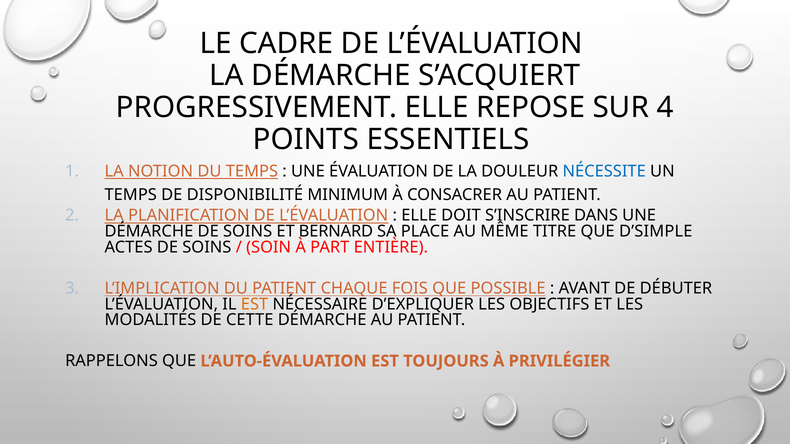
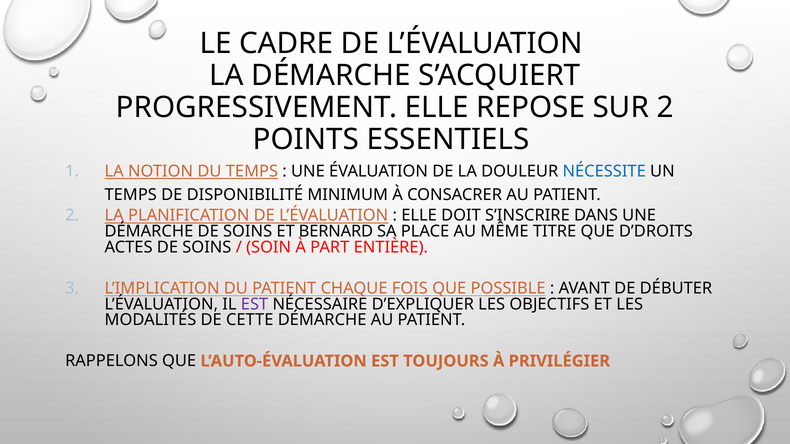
SUR 4: 4 -> 2
D’SIMPLE: D’SIMPLE -> D’DROITS
EST at (255, 304) colour: orange -> purple
